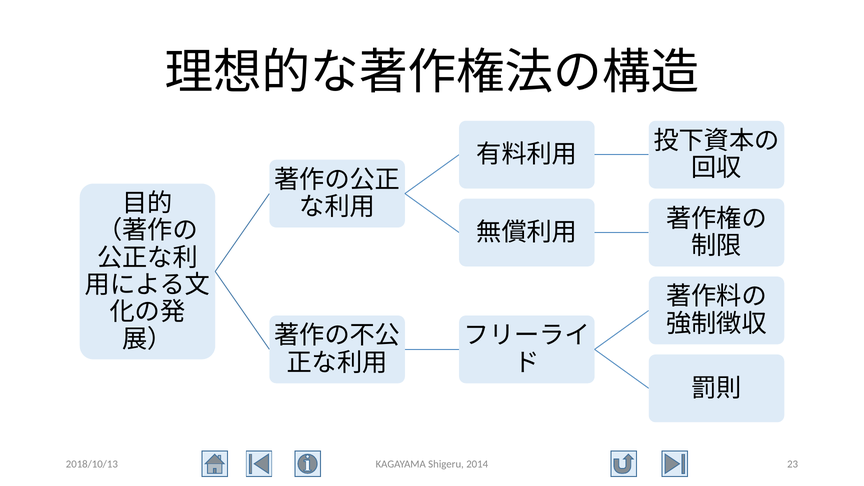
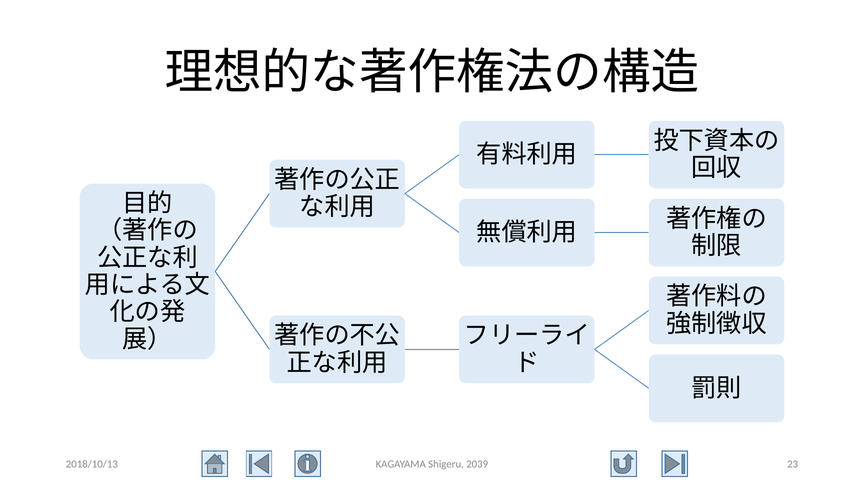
2014: 2014 -> 2039
